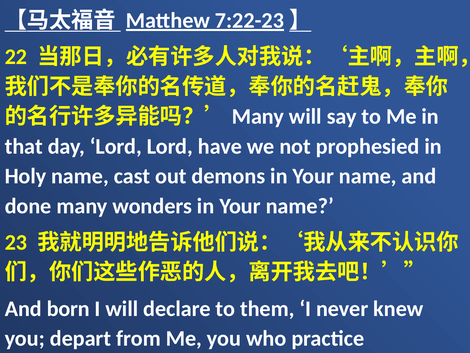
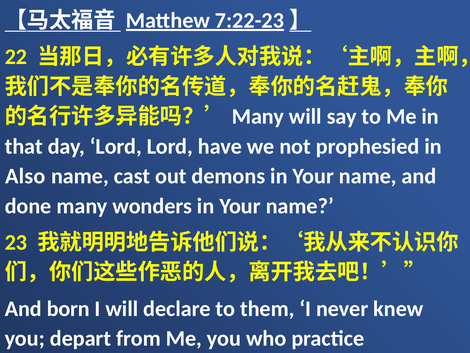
Holy: Holy -> Also
